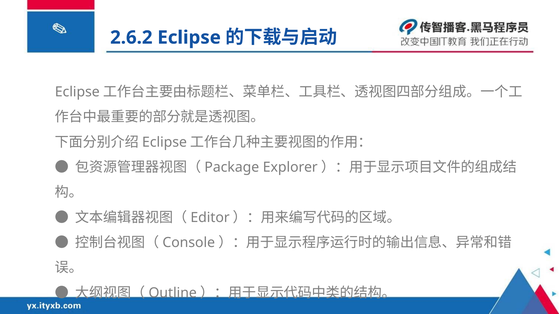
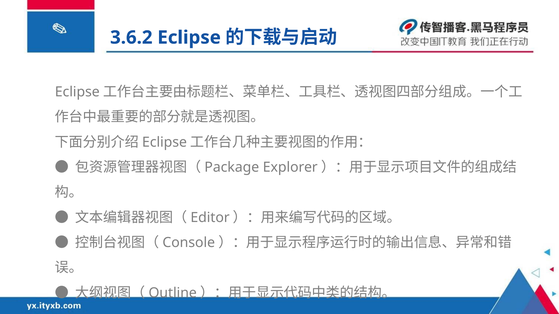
2.6.2: 2.6.2 -> 3.6.2
